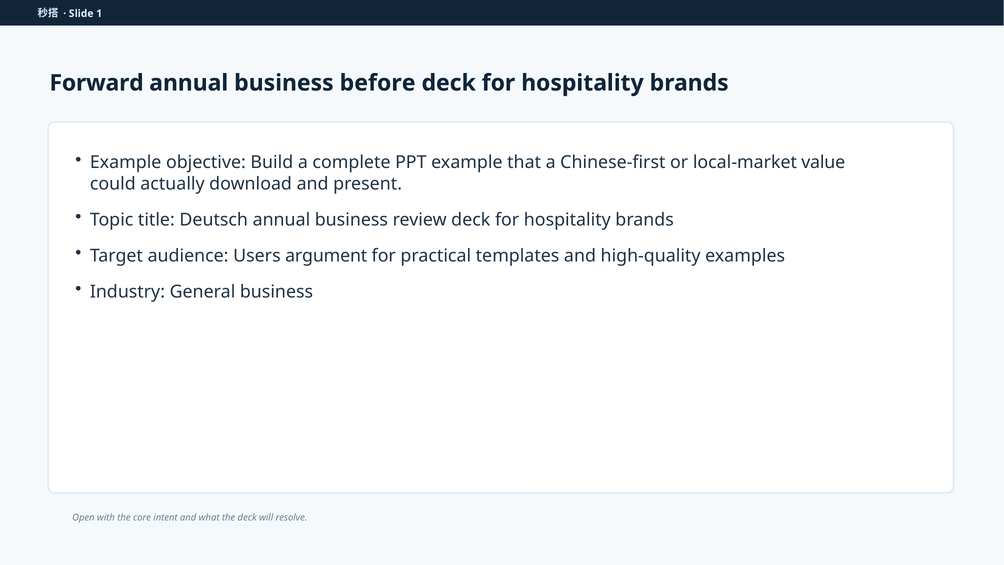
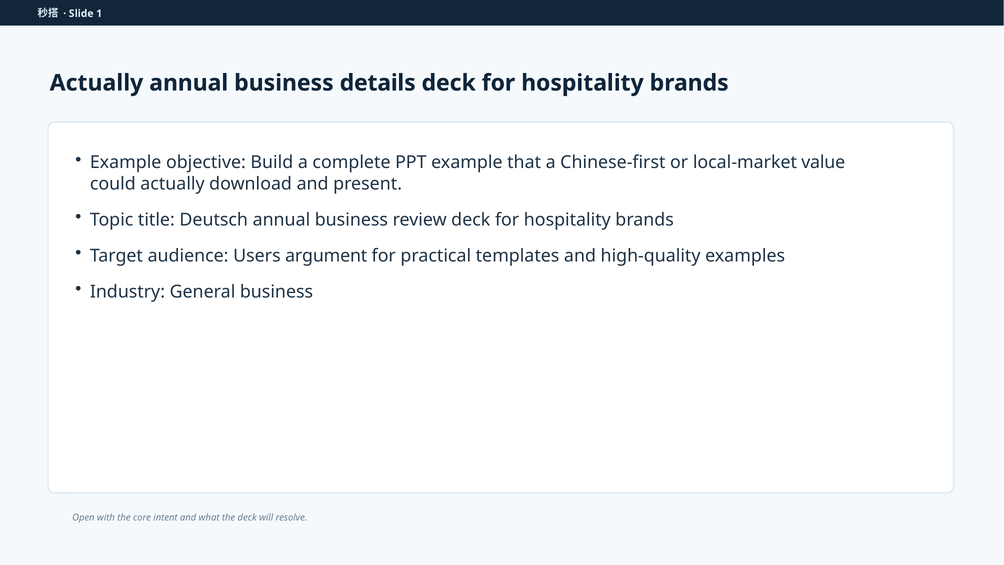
Forward at (97, 83): Forward -> Actually
before: before -> details
